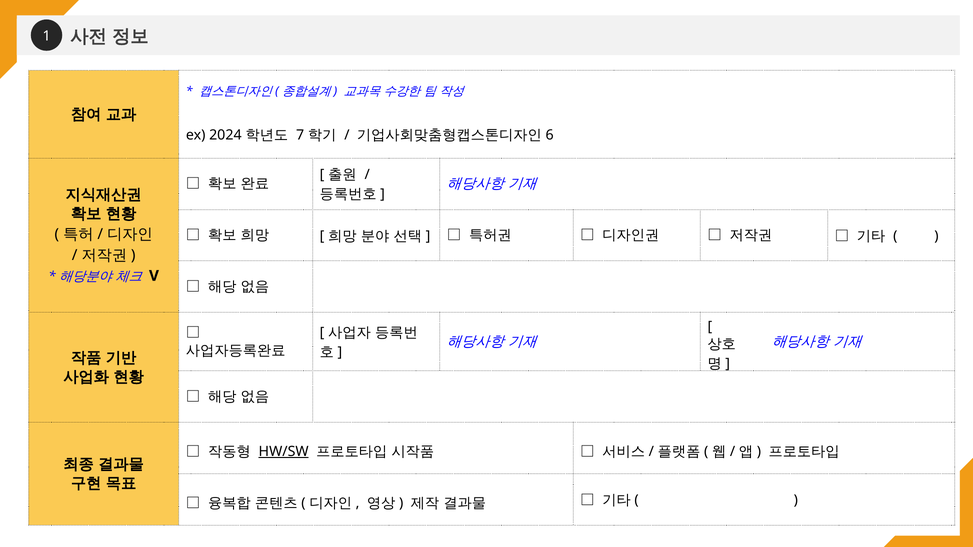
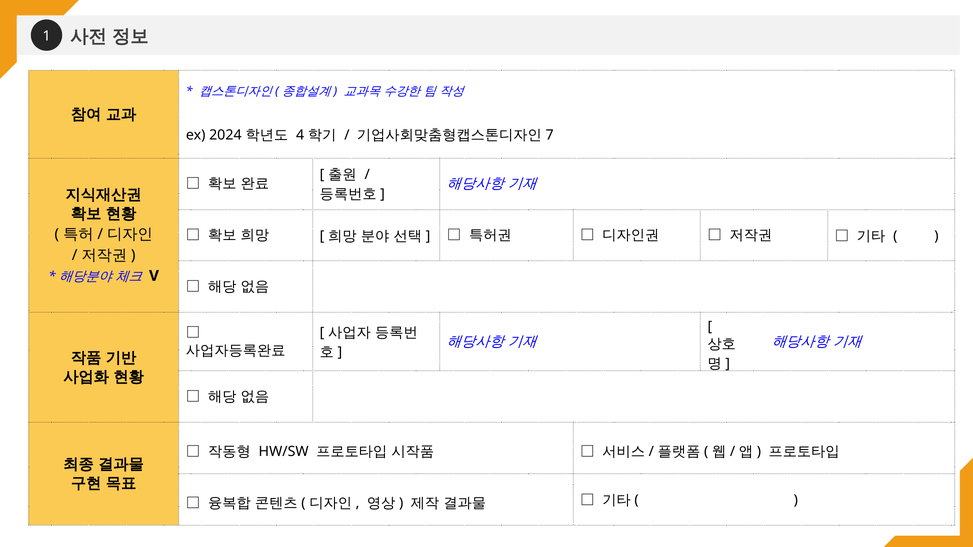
7: 7 -> 4
6: 6 -> 7
HW/SW underline: present -> none
